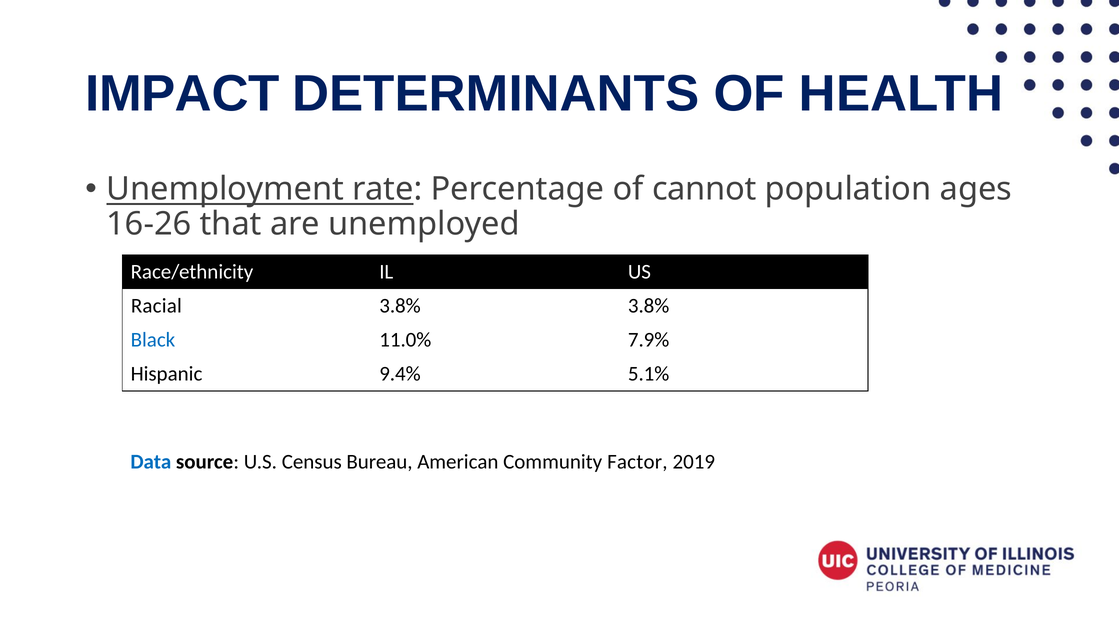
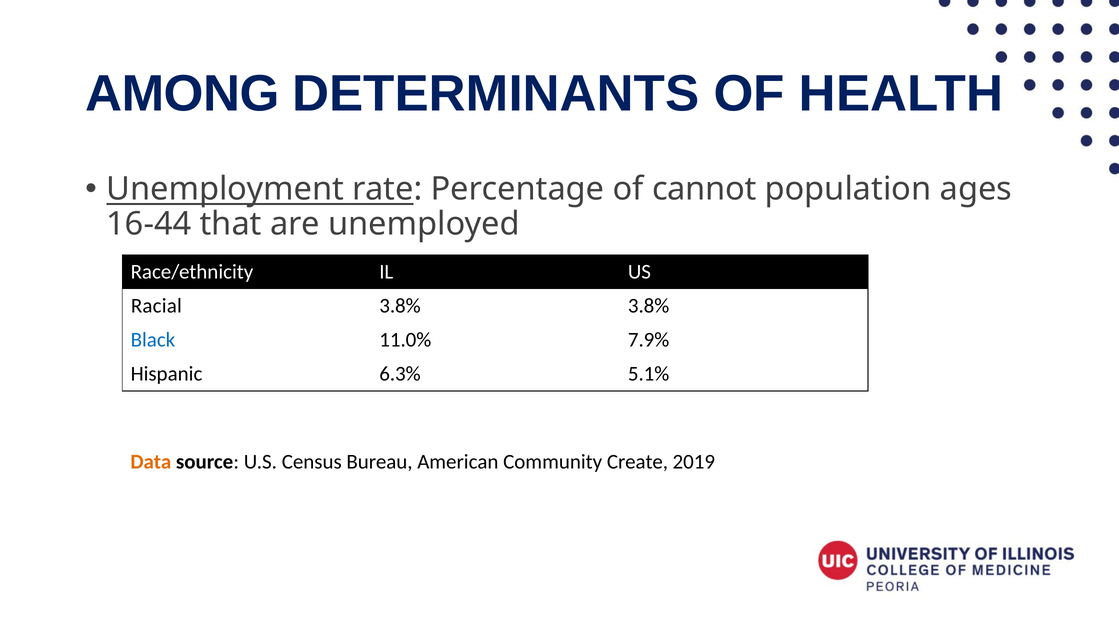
IMPACT: IMPACT -> AMONG
16-26: 16-26 -> 16-44
9.4%: 9.4% -> 6.3%
Data colour: blue -> orange
Factor: Factor -> Create
